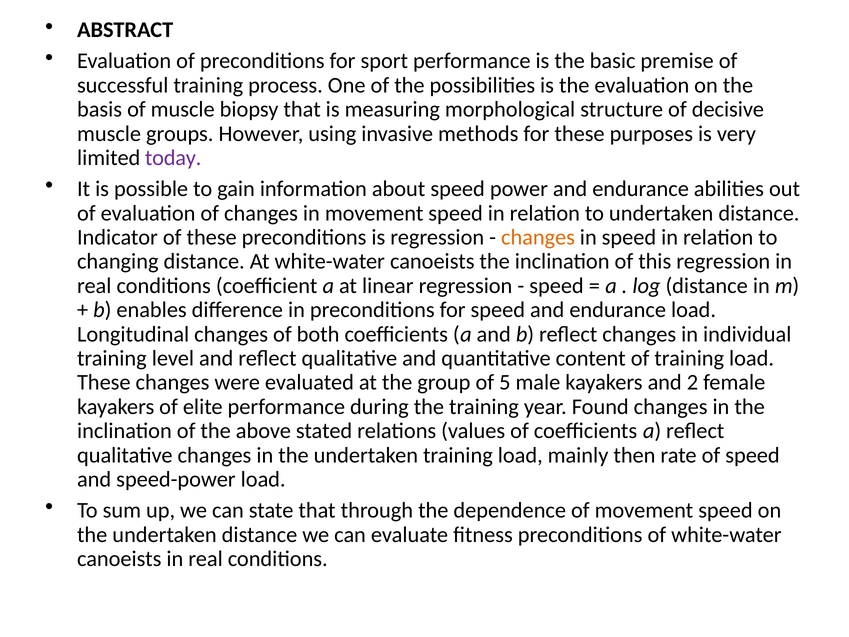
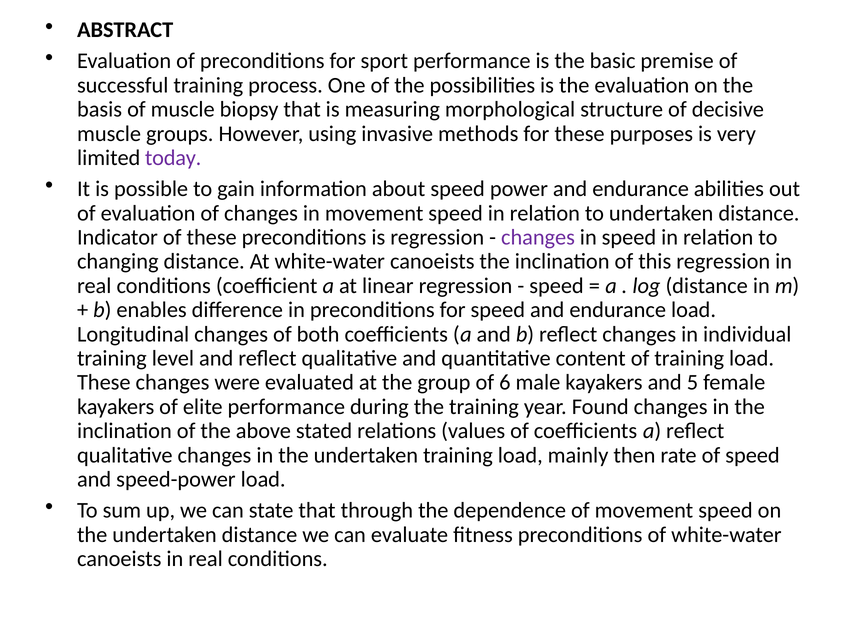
changes at (538, 237) colour: orange -> purple
5: 5 -> 6
2: 2 -> 5
